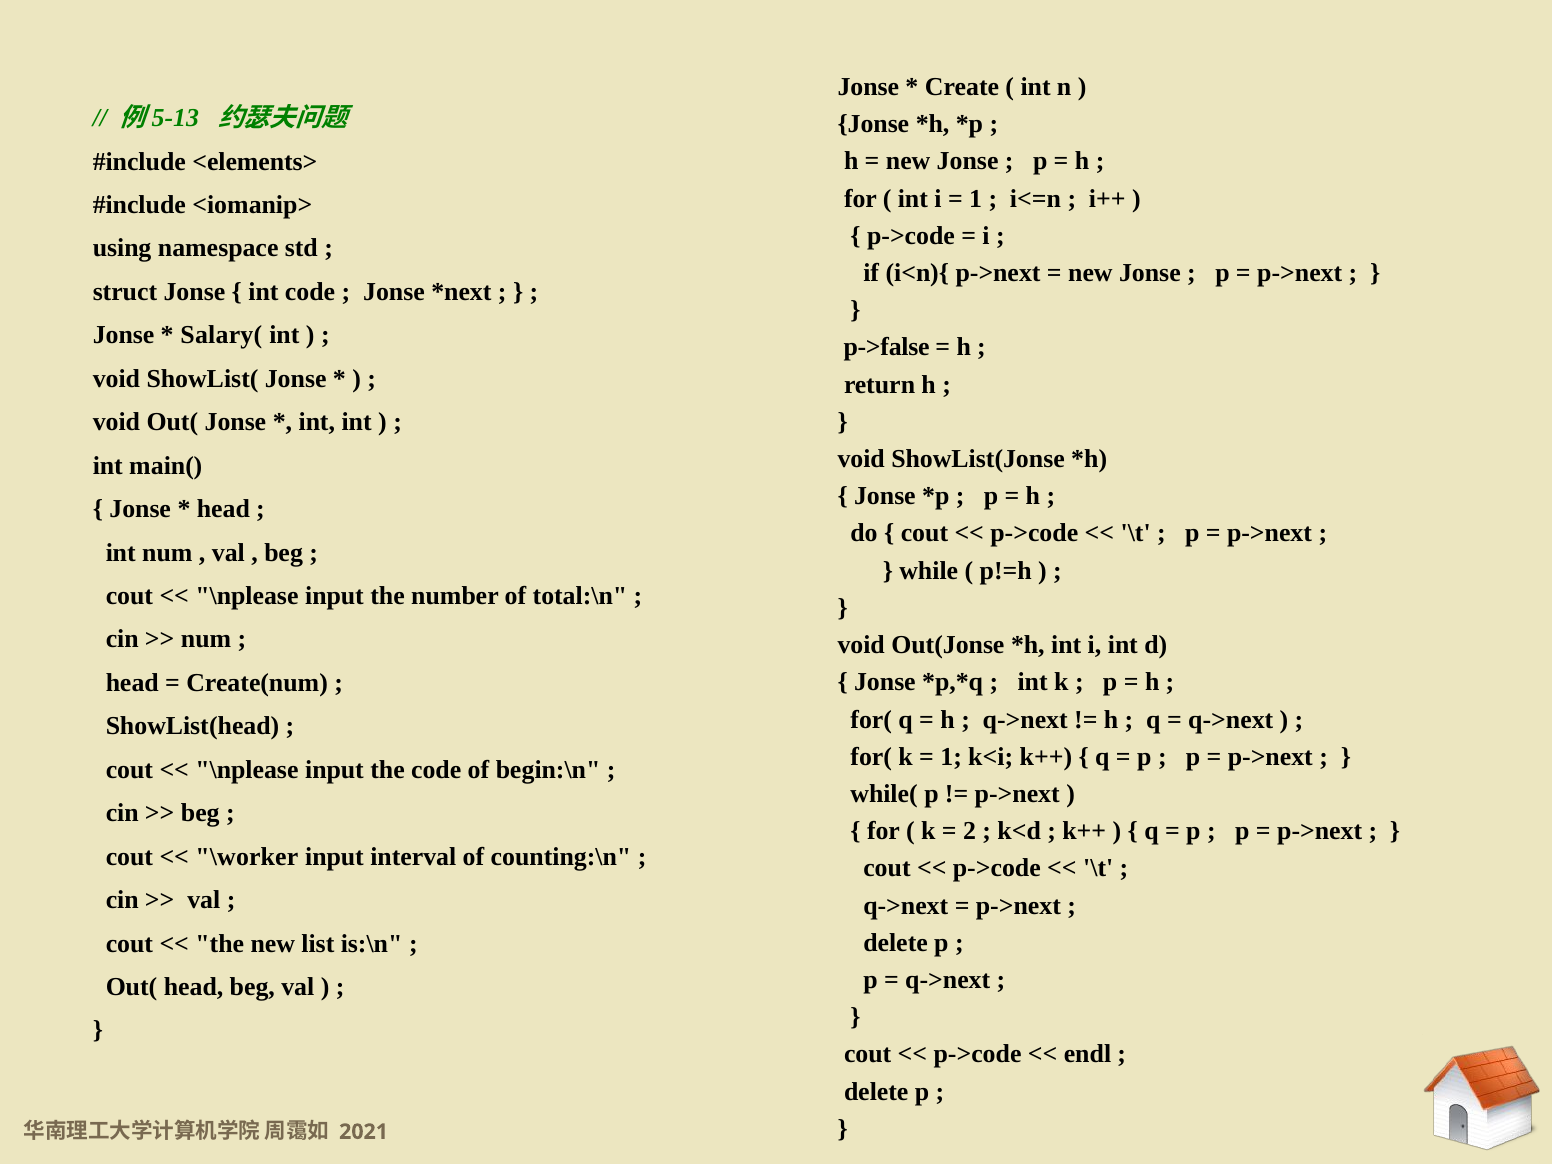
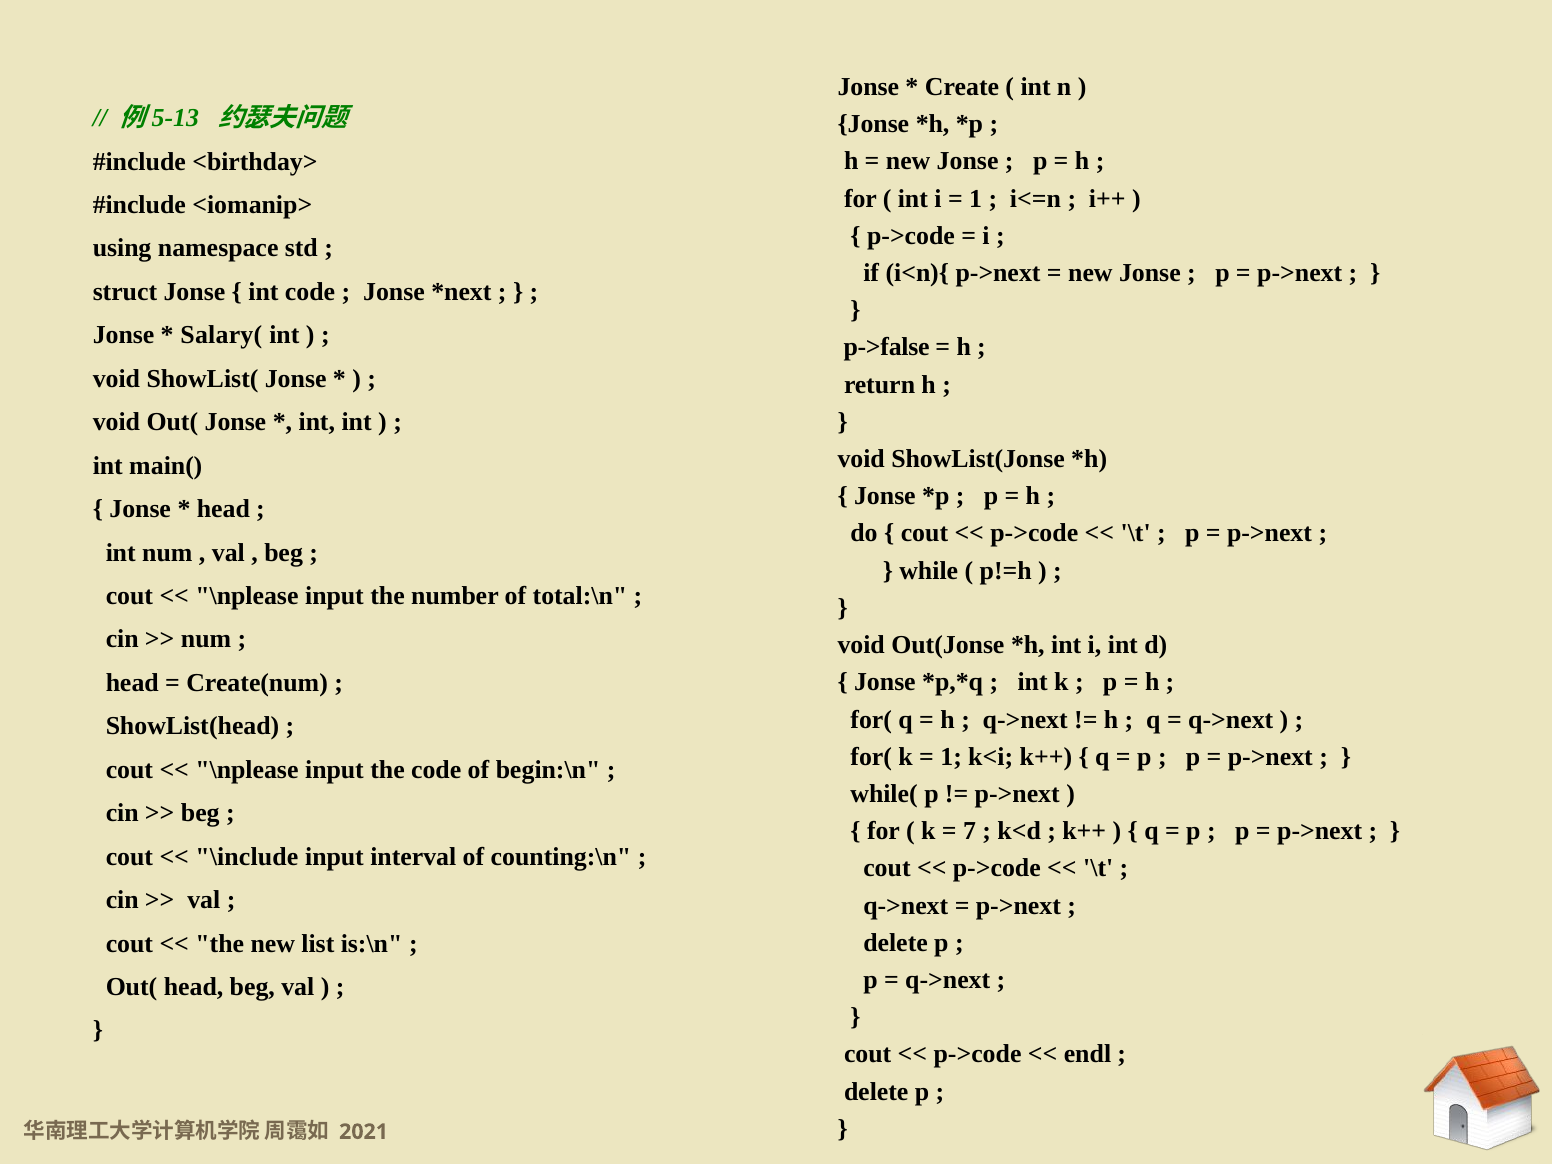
<elements>: <elements> -> <birthday>
2: 2 -> 7
\worker: \worker -> \include
